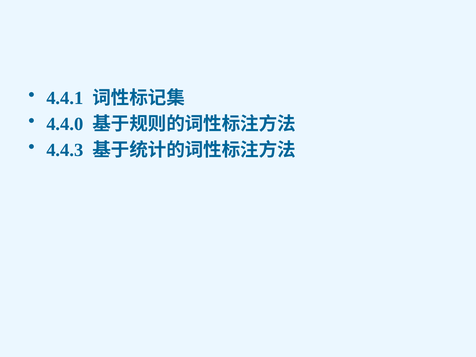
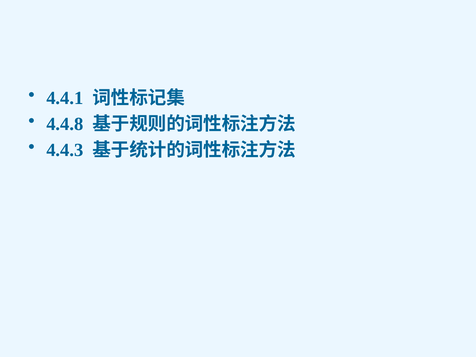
4.4.0: 4.4.0 -> 4.4.8
